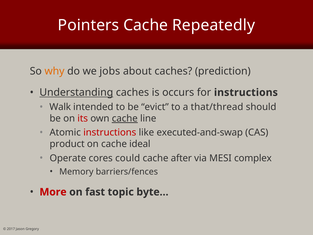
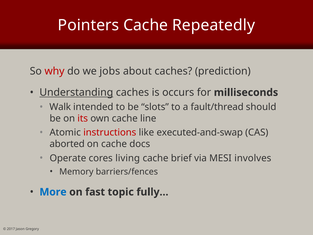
why colour: orange -> red
for instructions: instructions -> milliseconds
evict: evict -> slots
that/thread: that/thread -> fault/thread
cache at (125, 118) underline: present -> none
product: product -> aborted
ideal: ideal -> docs
could: could -> living
after: after -> brief
complex: complex -> involves
More colour: red -> blue
byte…: byte… -> fully…
